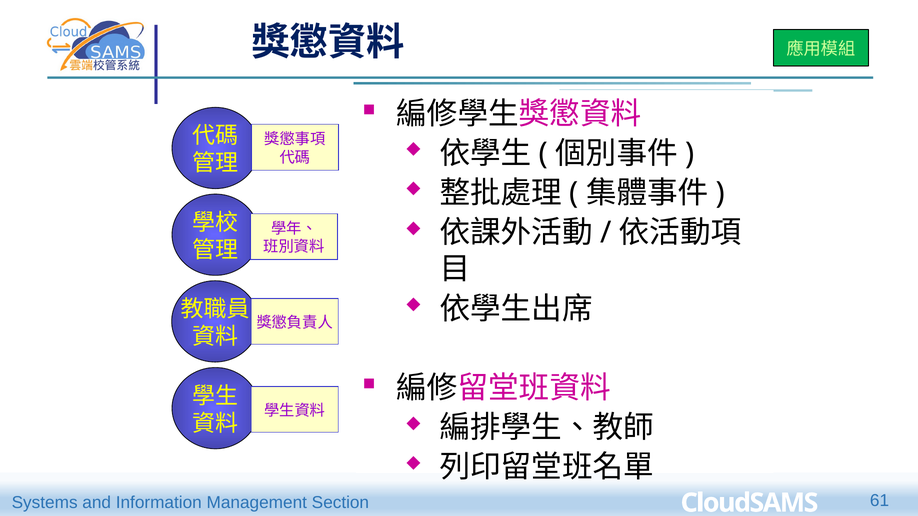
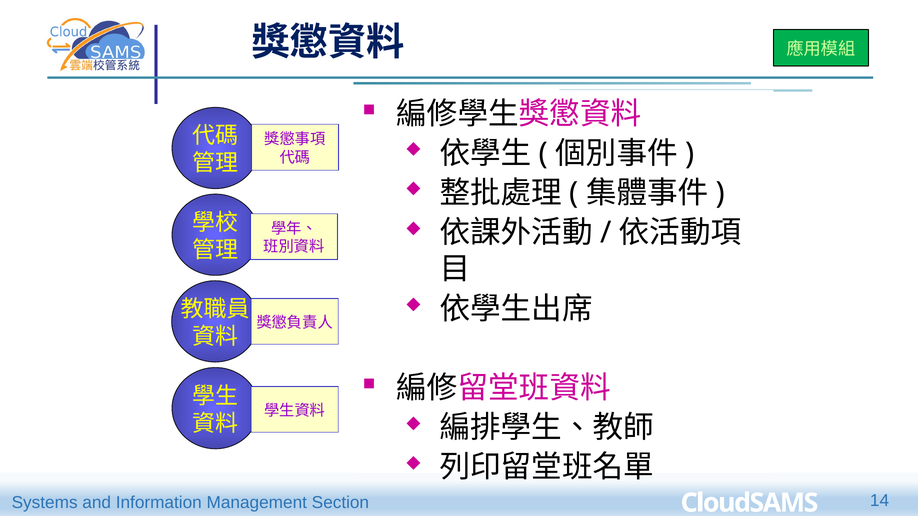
61: 61 -> 14
